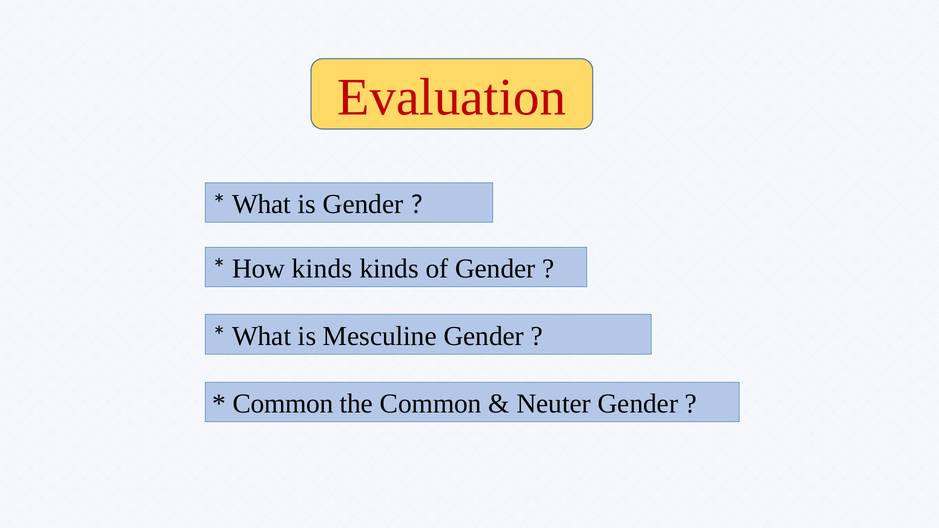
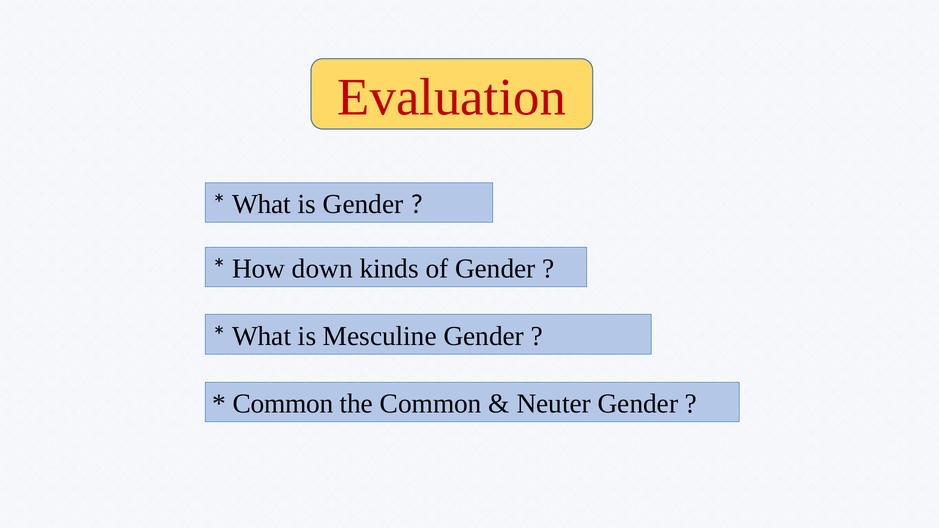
How kinds: kinds -> down
